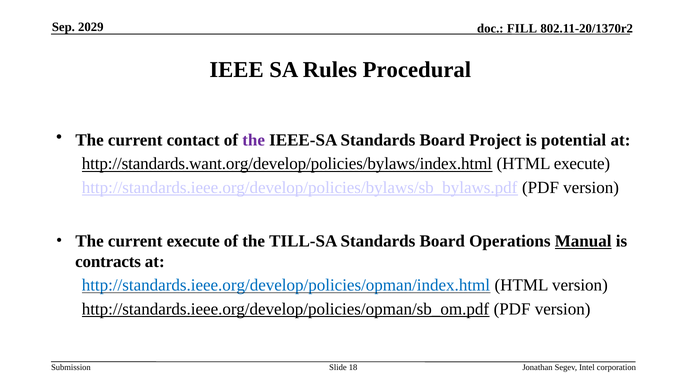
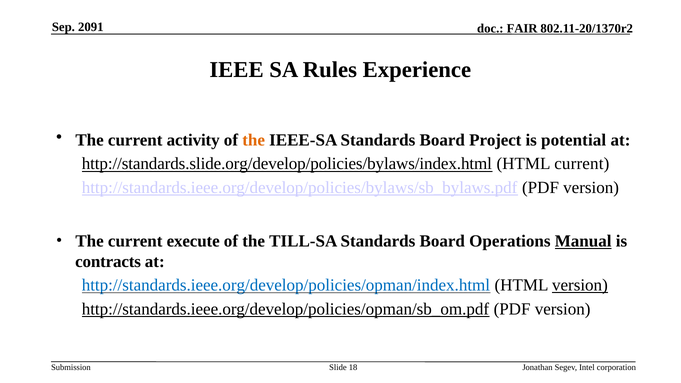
2029: 2029 -> 2091
FILL: FILL -> FAIR
Procedural: Procedural -> Experience
contact: contact -> activity
the at (254, 140) colour: purple -> orange
http://standards.want.org/develop/policies/bylaws/index.html: http://standards.want.org/develop/policies/bylaws/index.html -> http://standards.slide.org/develop/policies/bylaws/index.html
HTML execute: execute -> current
version at (580, 285) underline: none -> present
